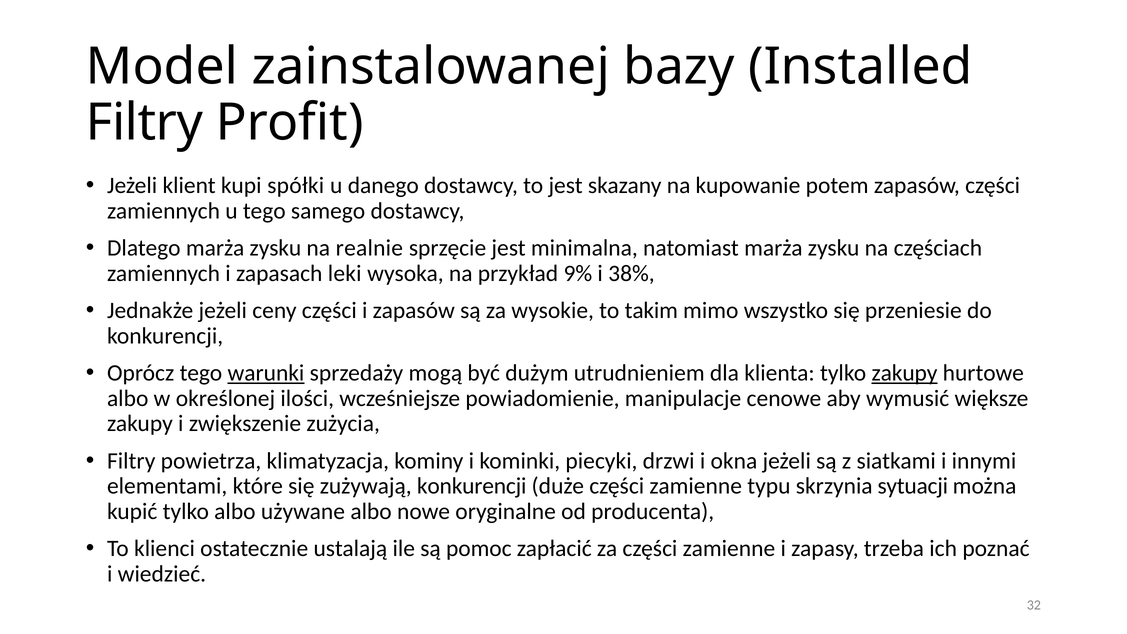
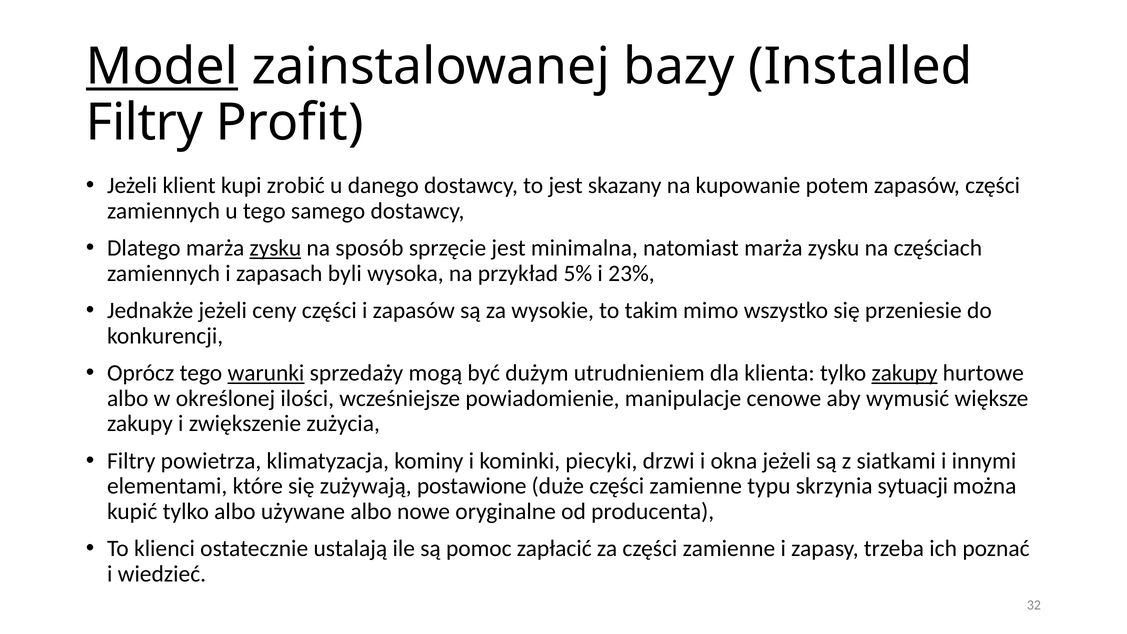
Model underline: none -> present
spółki: spółki -> zrobić
zysku at (275, 248) underline: none -> present
realnie: realnie -> sposób
leki: leki -> byli
9%: 9% -> 5%
38%: 38% -> 23%
zużywają konkurencji: konkurencji -> postawione
